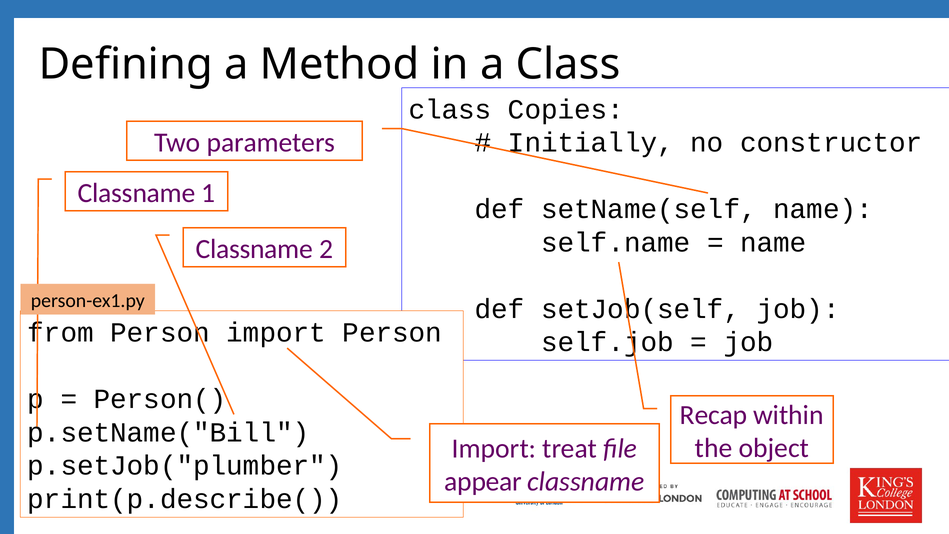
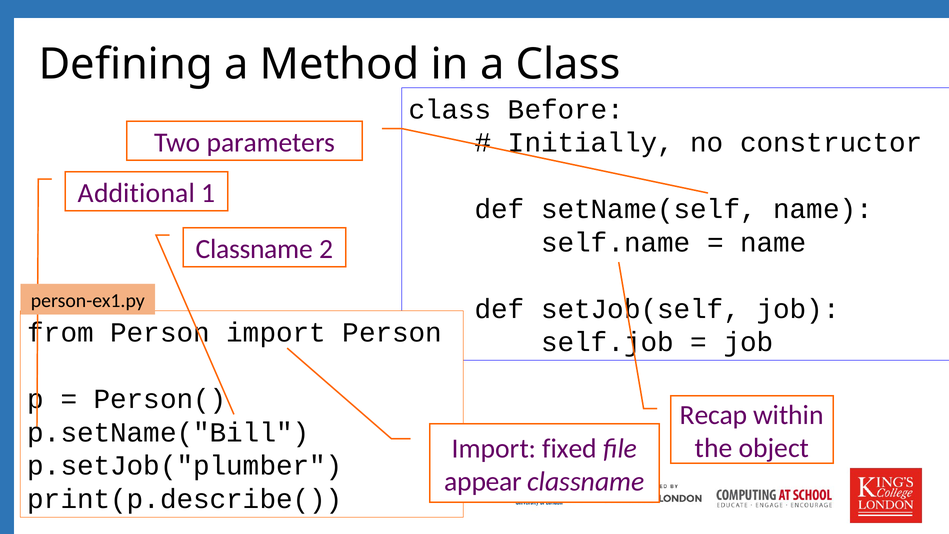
Copies: Copies -> Before
Classname at (137, 193): Classname -> Additional
treat: treat -> fixed
